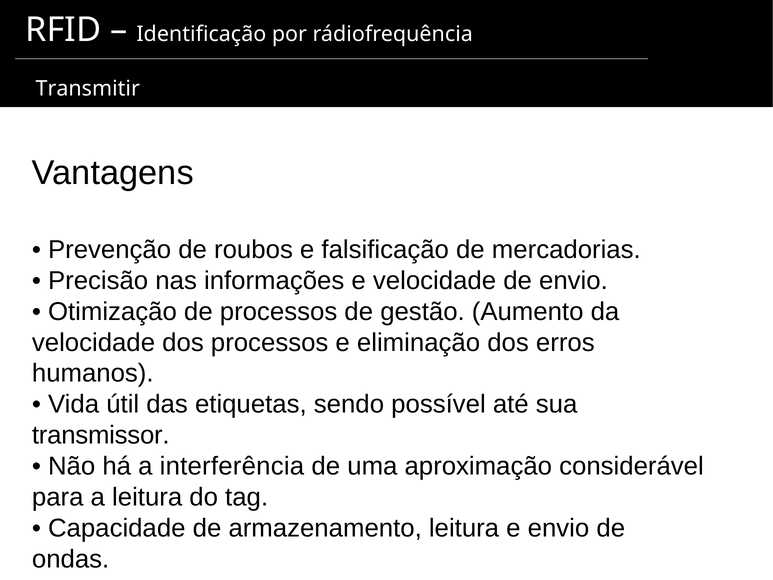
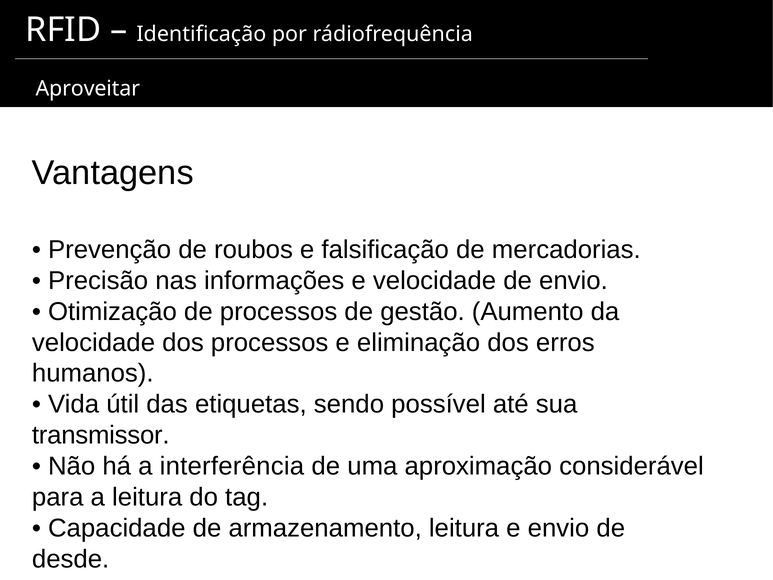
Transmitir: Transmitir -> Aproveitar
ondas: ondas -> desde
